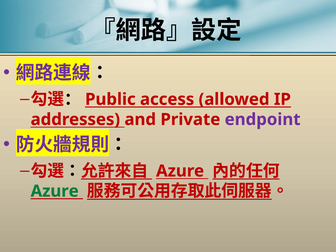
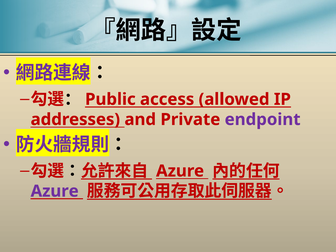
Azure at (55, 191) colour: green -> purple
